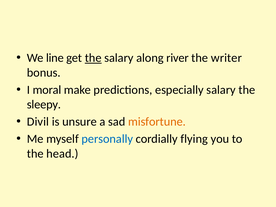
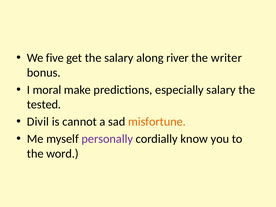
line: line -> five
the at (93, 58) underline: present -> none
sleepy: sleepy -> tested
unsure: unsure -> cannot
personally colour: blue -> purple
flying: flying -> know
head: head -> word
